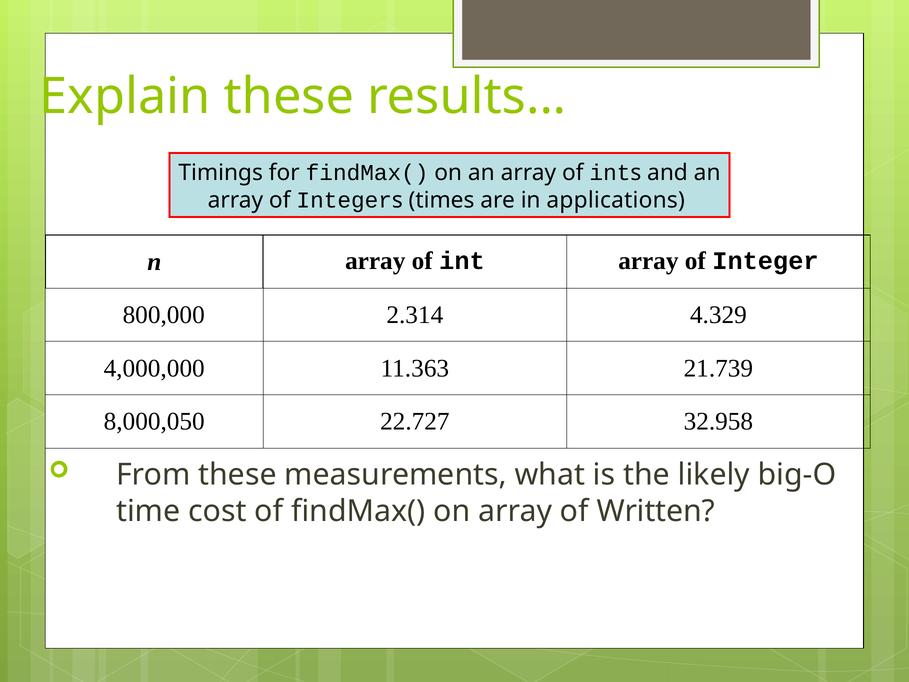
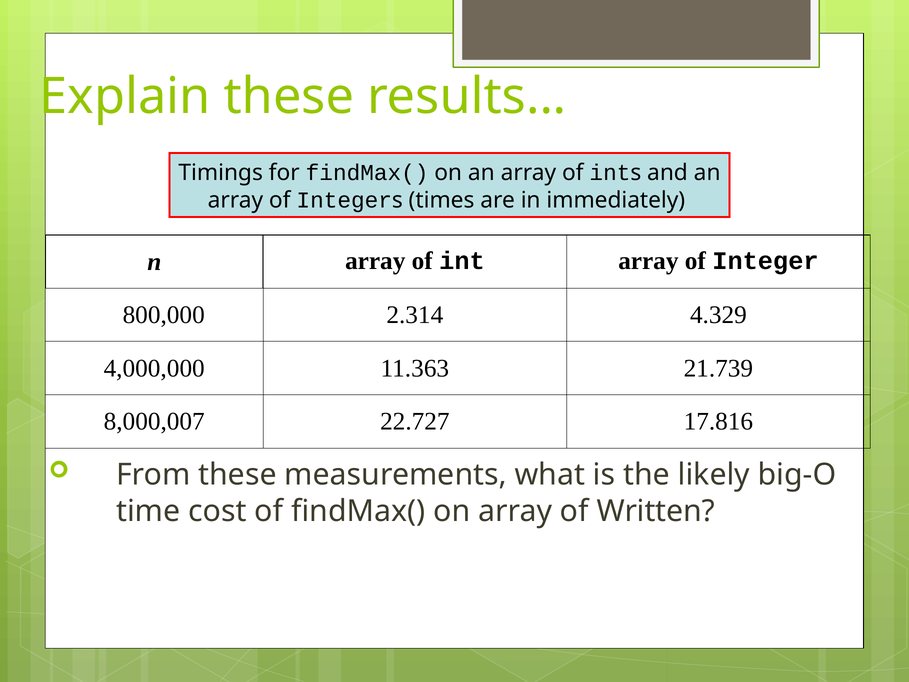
applications: applications -> immediately
8,000,050: 8,000,050 -> 8,000,007
32.958: 32.958 -> 17.816
